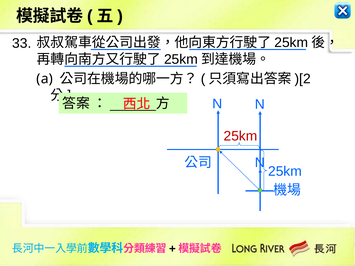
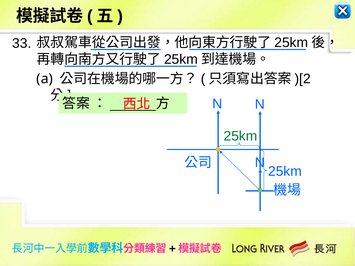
25km at (241, 136) colour: red -> green
